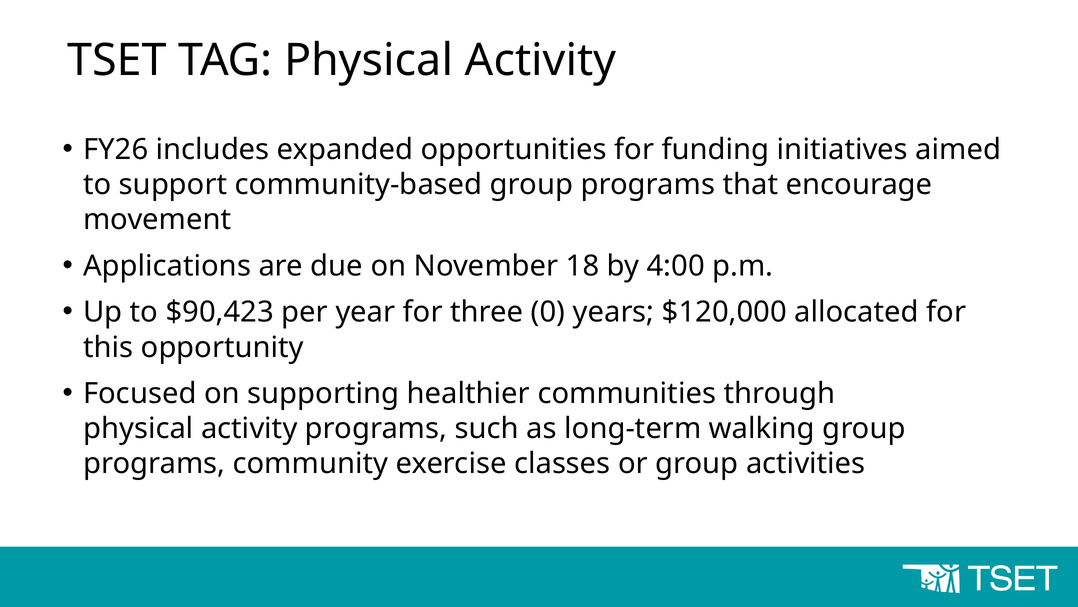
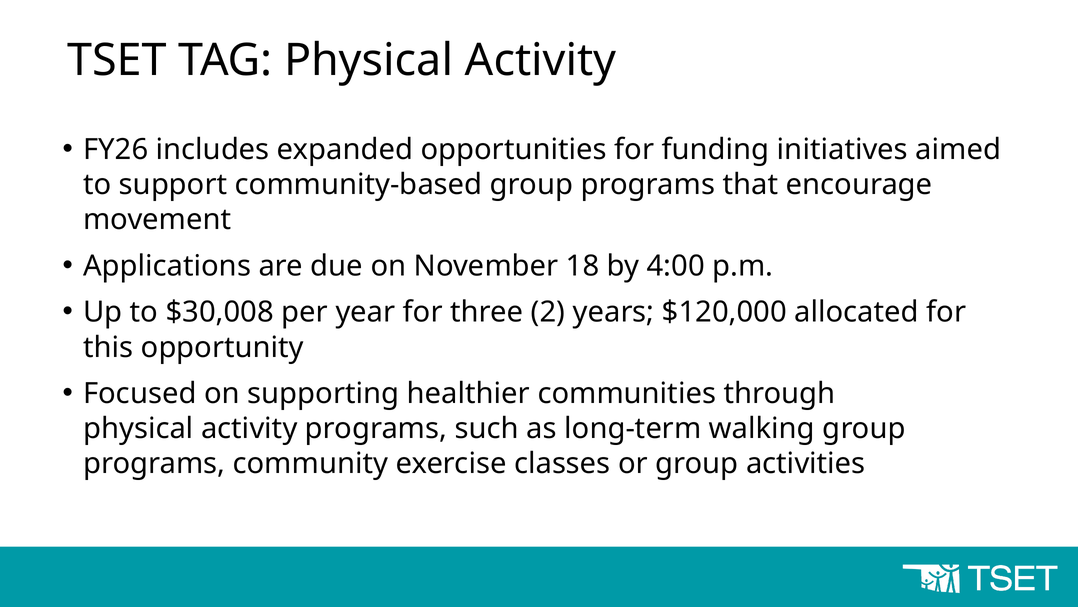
$90,423: $90,423 -> $30,008
0: 0 -> 2
